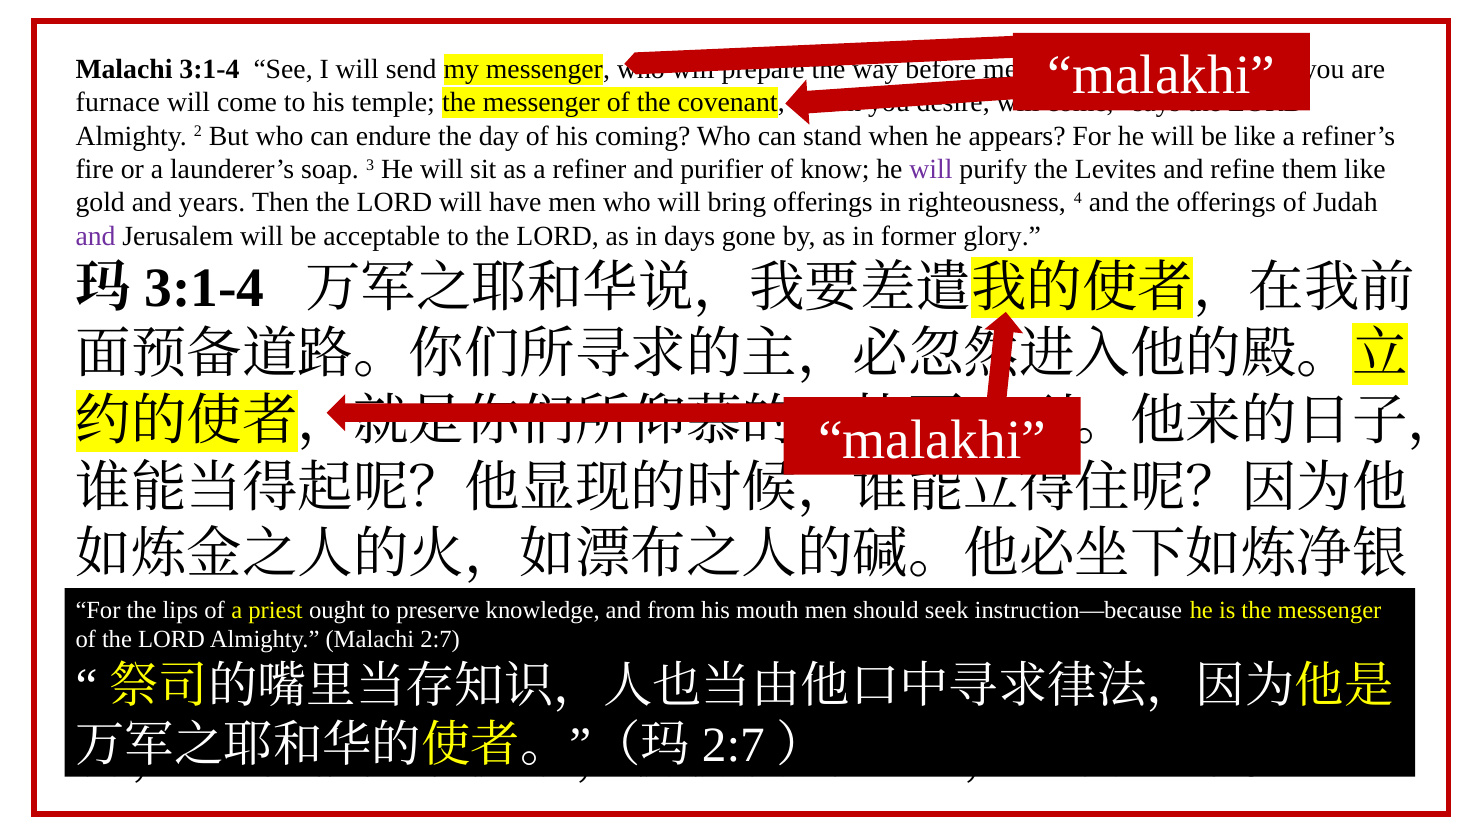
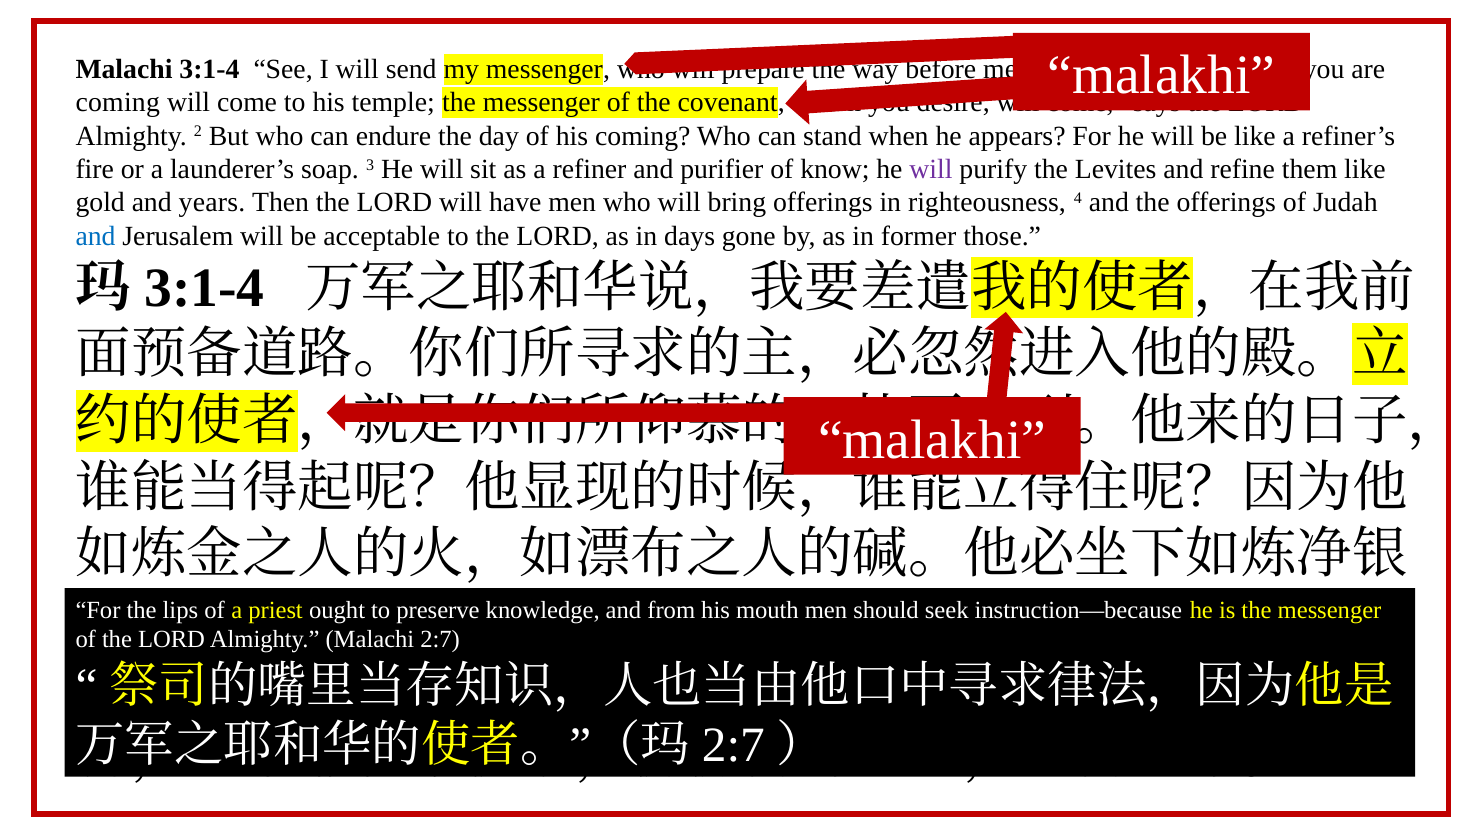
furnace at (118, 103): furnace -> coming
and at (96, 236) colour: purple -> blue
glory: glory -> those
